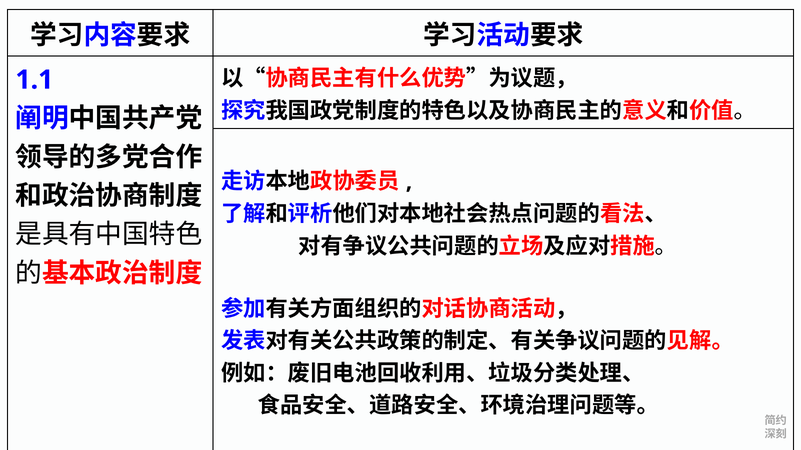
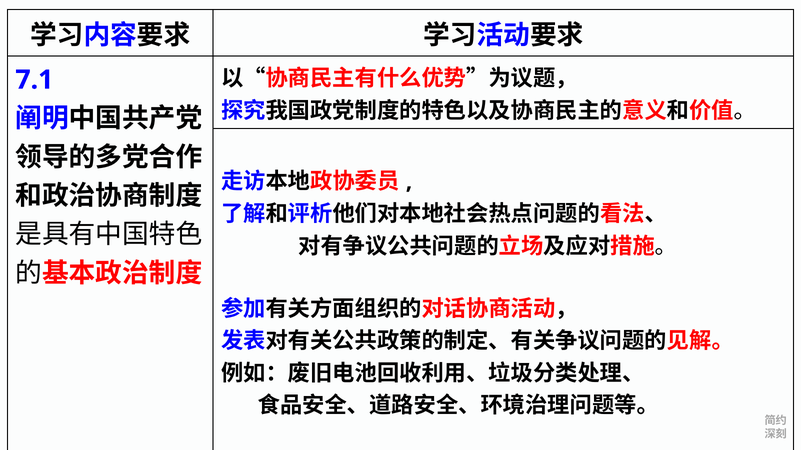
1.1: 1.1 -> 7.1
